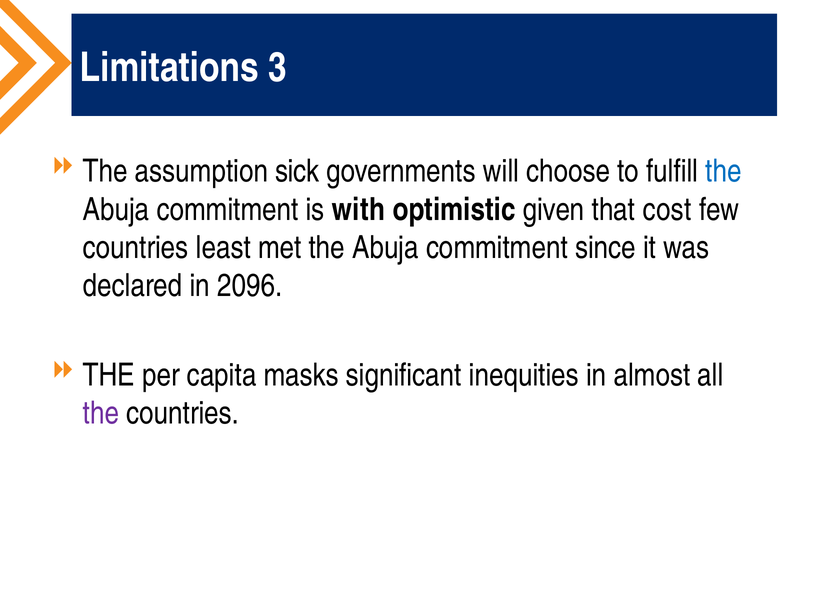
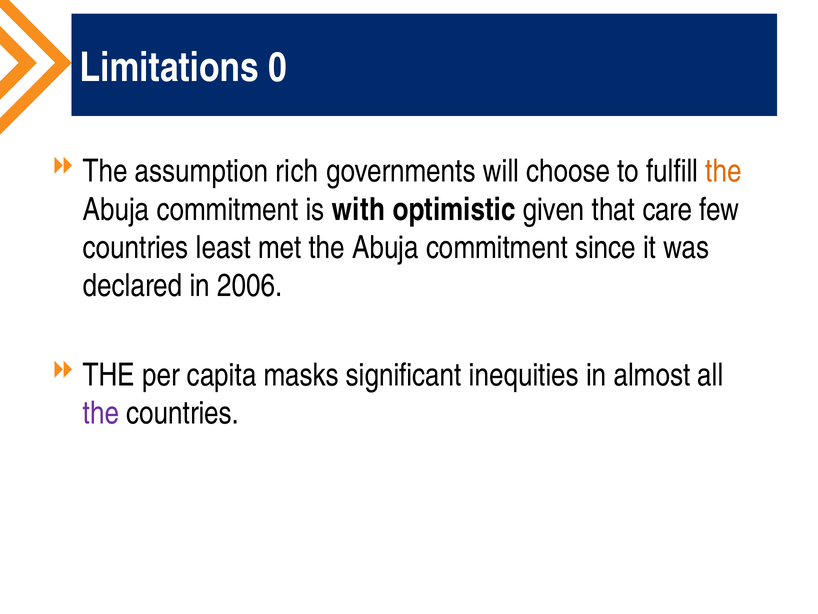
3: 3 -> 0
sick: sick -> rich
the at (724, 171) colour: blue -> orange
cost: cost -> care
2096: 2096 -> 2006
